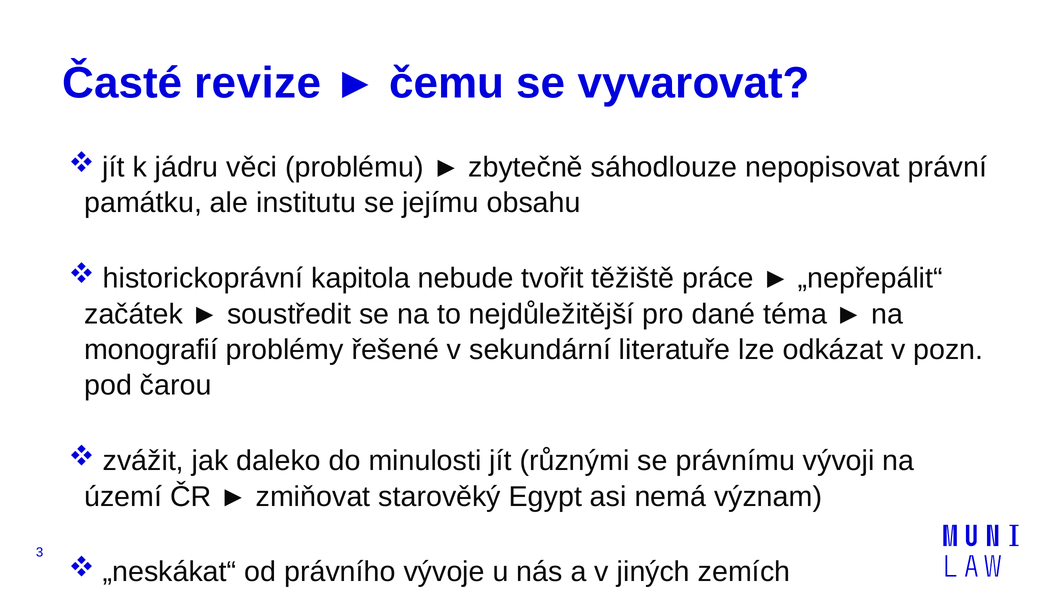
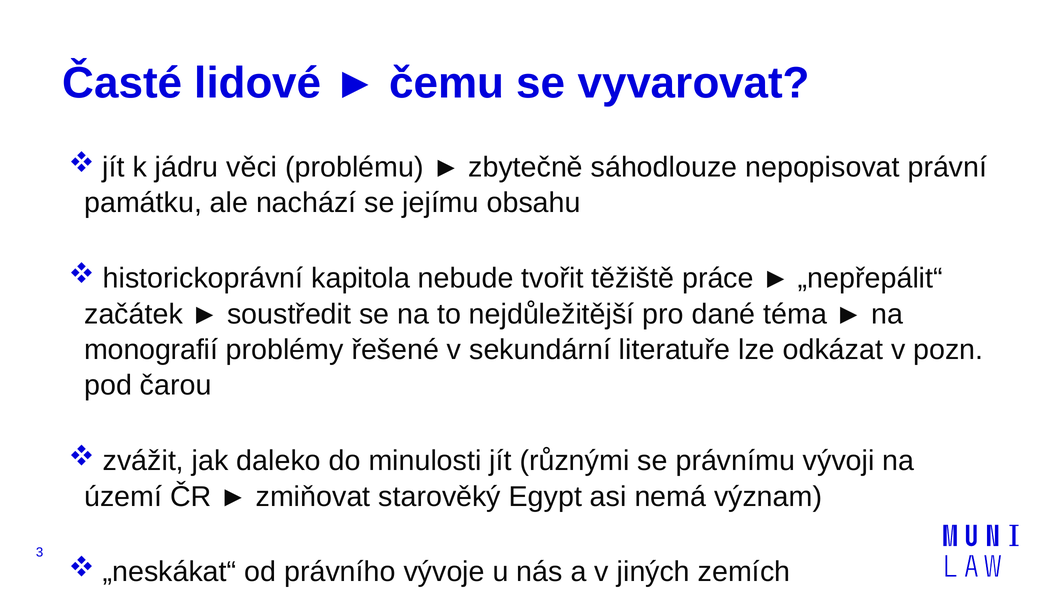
revize: revize -> lidové
institutu: institutu -> nachází
